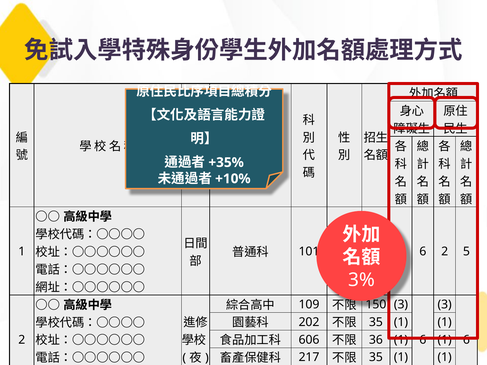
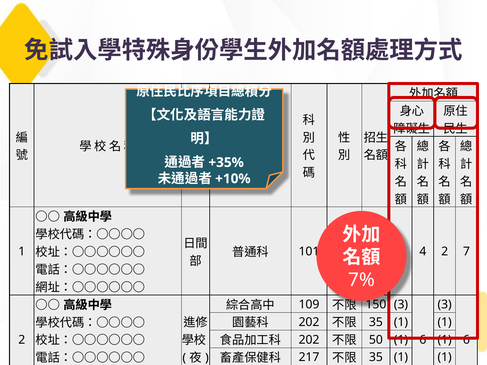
6 at (423, 252): 6 -> 4
5: 5 -> 7
3%: 3% -> 7%
606 at (309, 340): 606 -> 202
36: 36 -> 50
